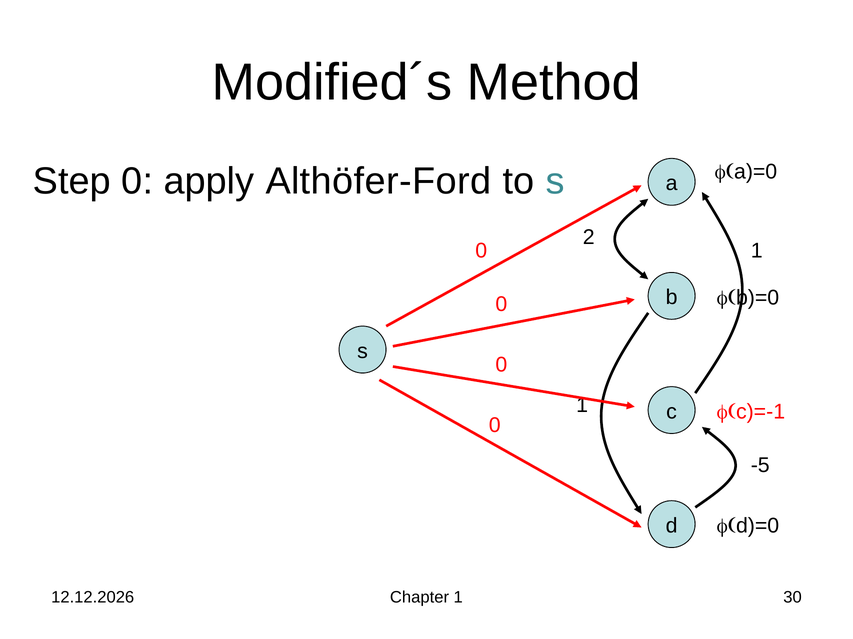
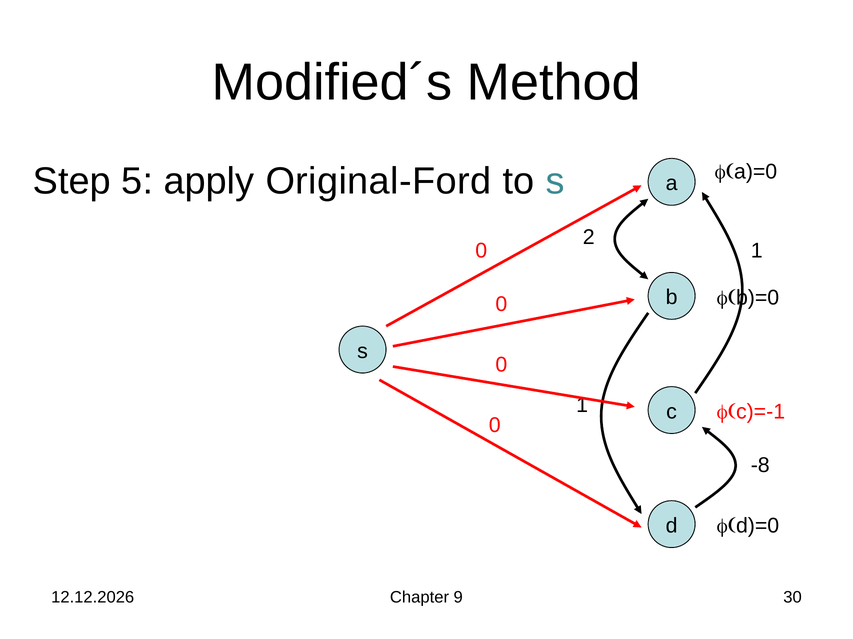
Step 0: 0 -> 5
Althöfer-Ford: Althöfer-Ford -> Original-Ford
-5: -5 -> -8
Chapter 1: 1 -> 9
